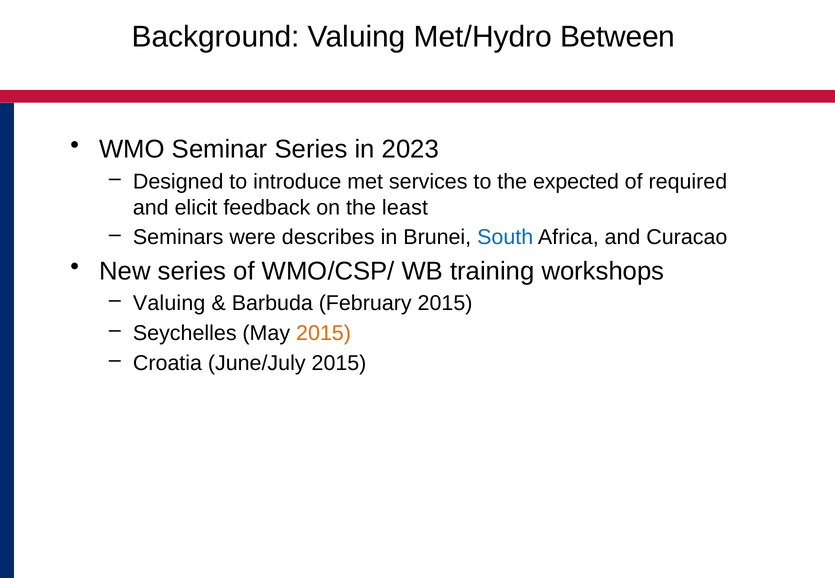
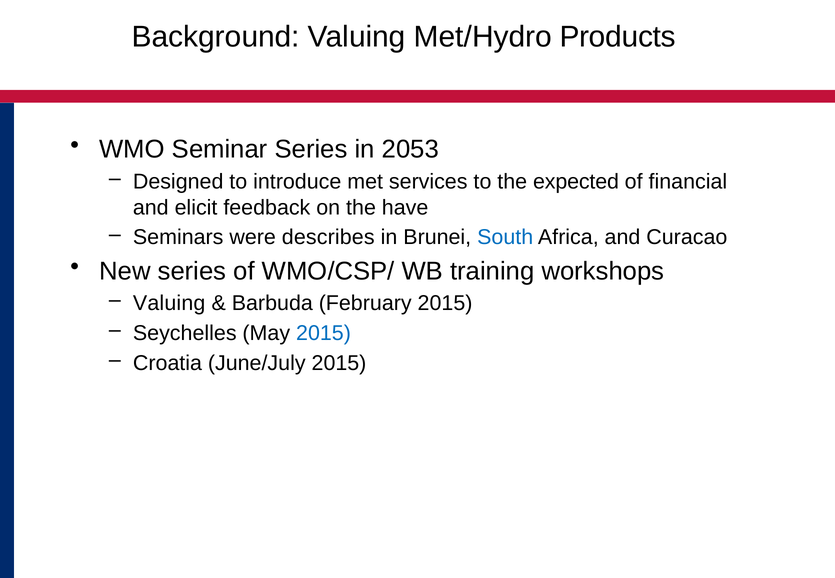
Between: Between -> Products
2023: 2023 -> 2053
required: required -> financial
least: least -> have
2015 at (324, 333) colour: orange -> blue
